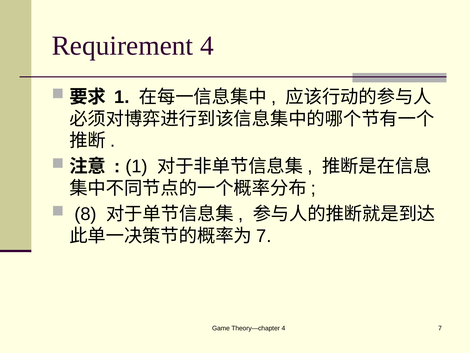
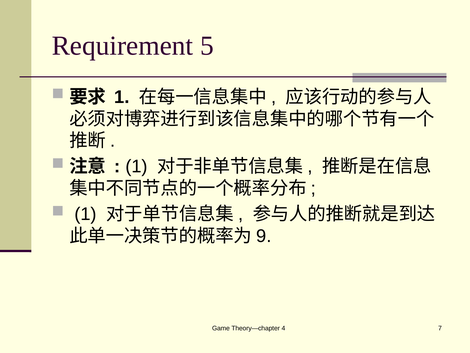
Requirement 4: 4 -> 5
8 at (86, 214): 8 -> 1
7 at (264, 236): 7 -> 9
